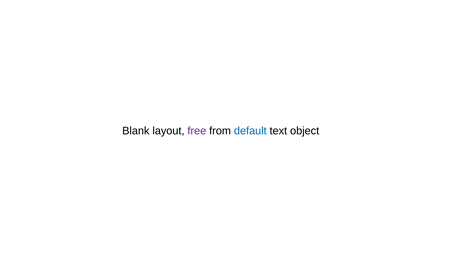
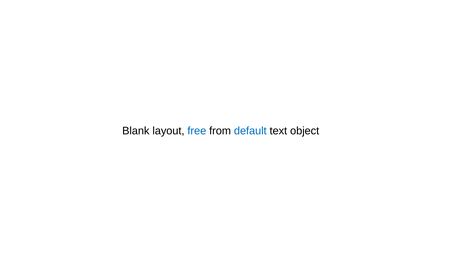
free colour: purple -> blue
